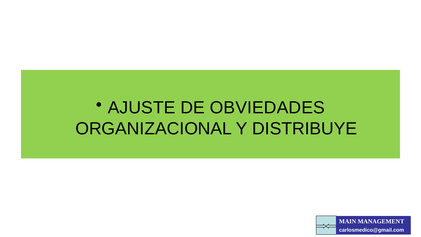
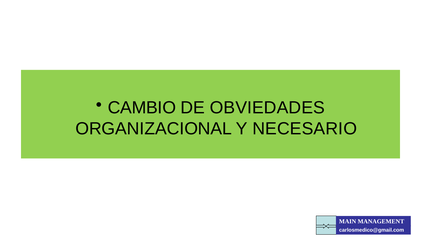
AJUSTE: AJUSTE -> CAMBIO
DISTRIBUYE: DISTRIBUYE -> NECESARIO
